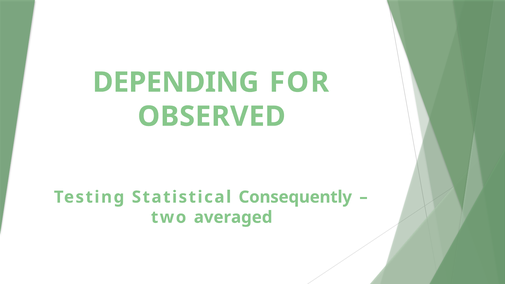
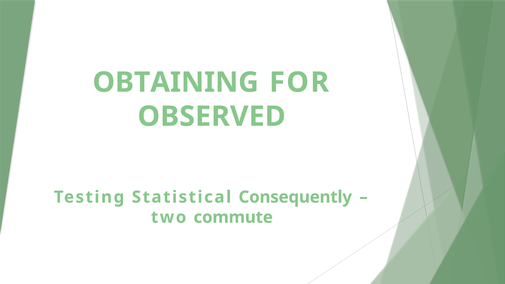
DEPENDING: DEPENDING -> OBTAINING
averaged: averaged -> commute
